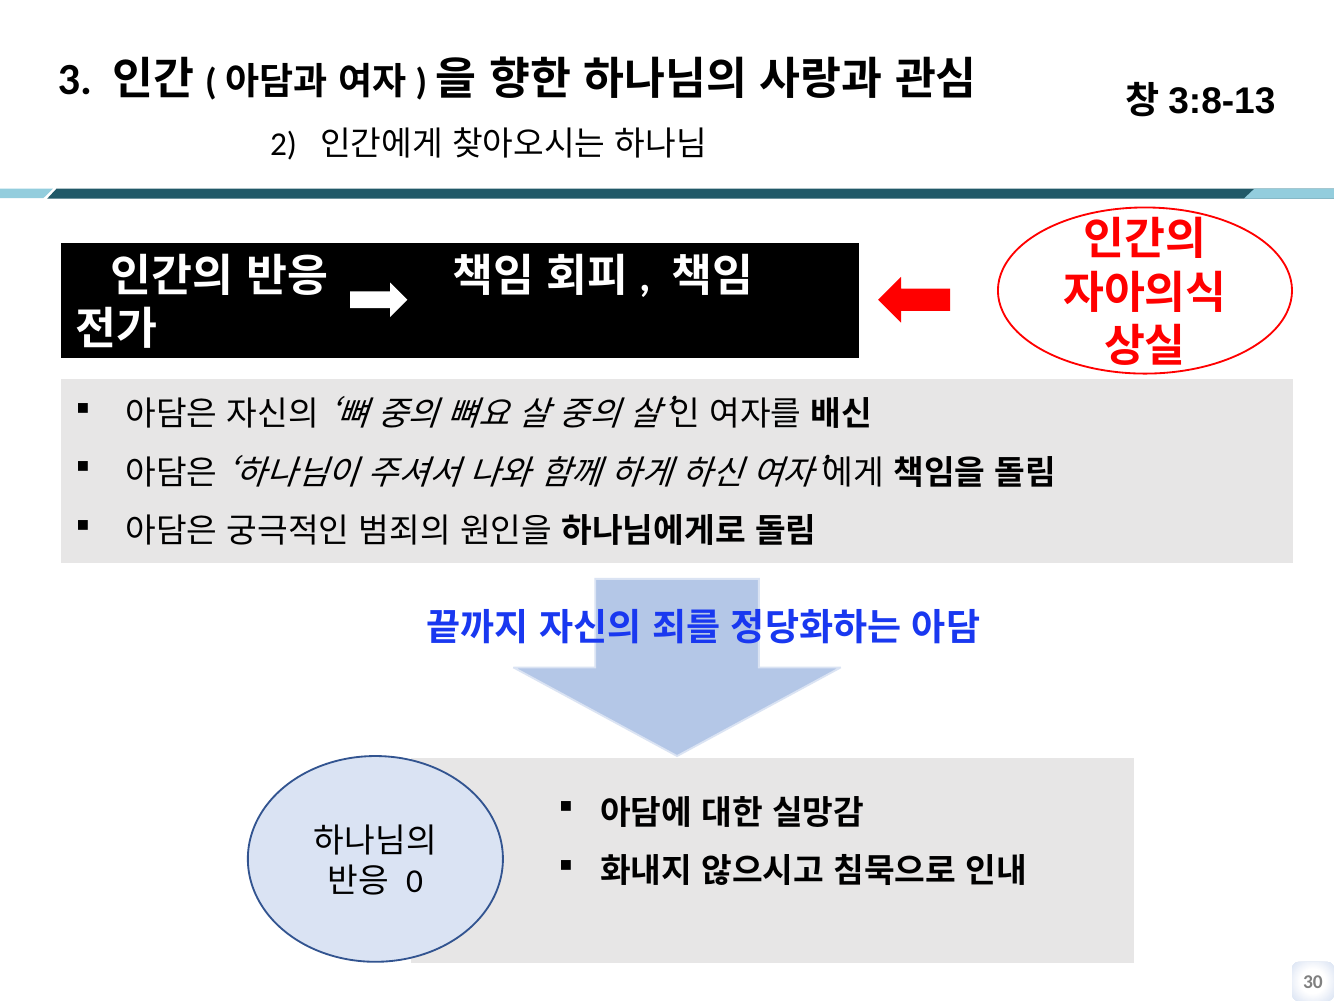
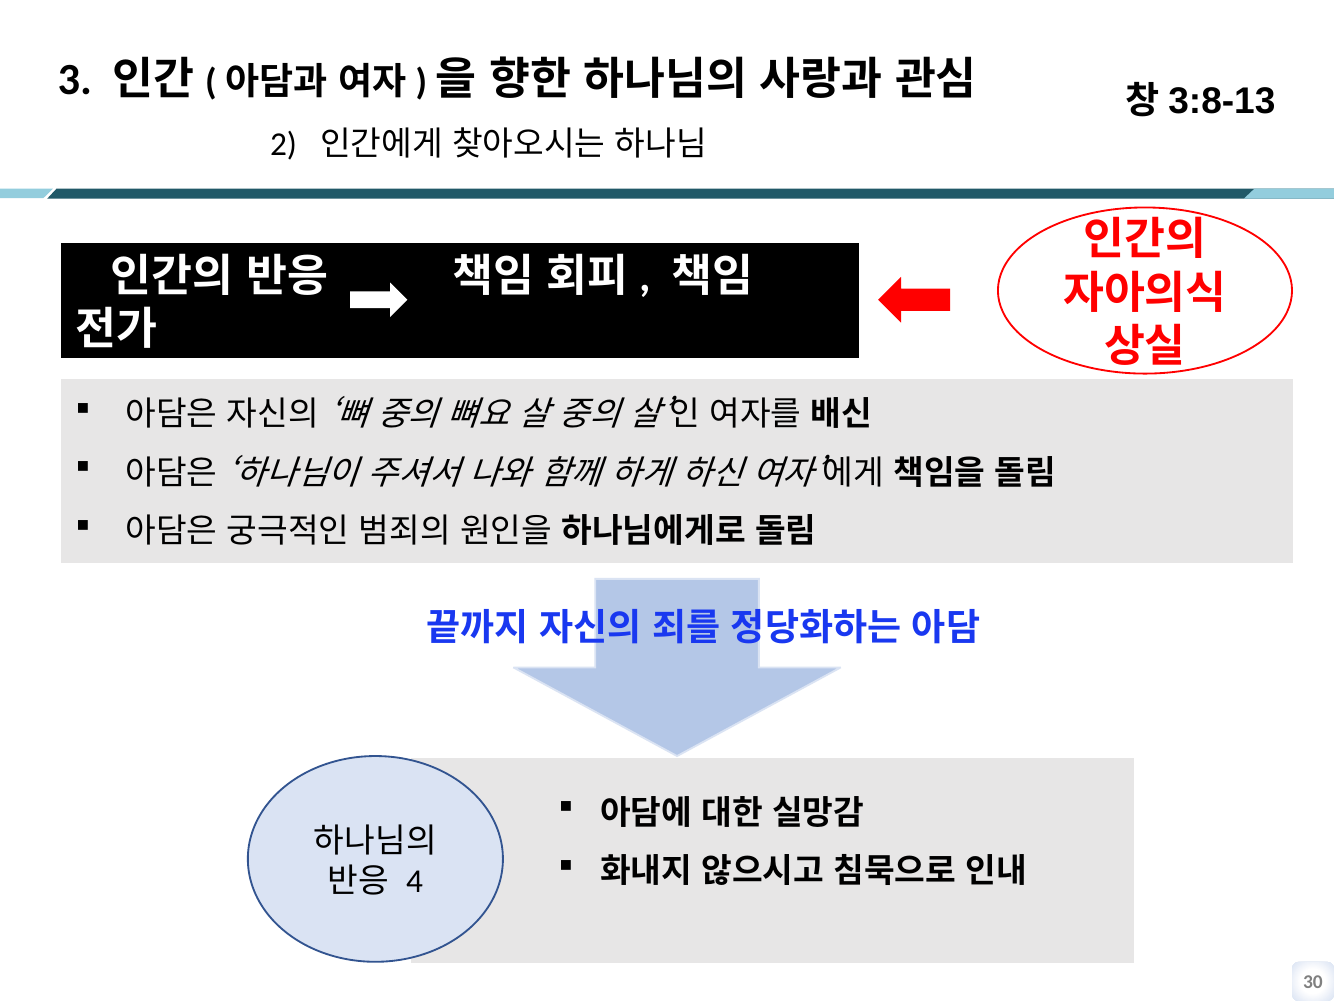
0: 0 -> 4
